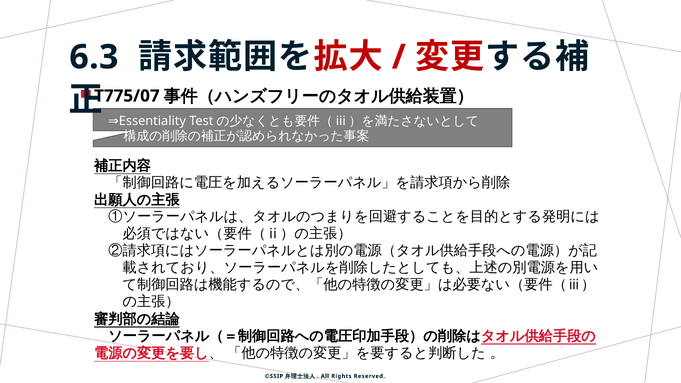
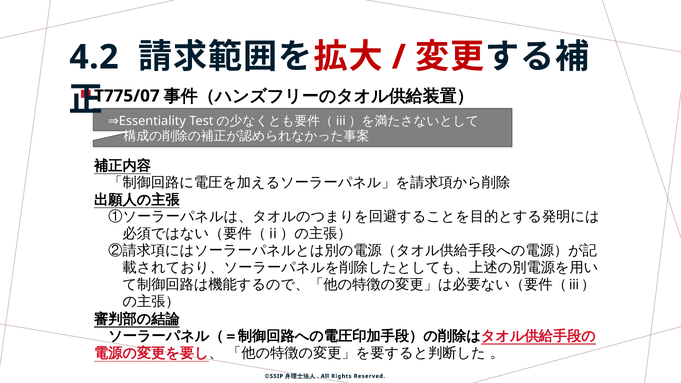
6.3: 6.3 -> 4.2
